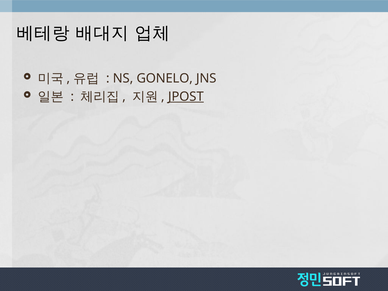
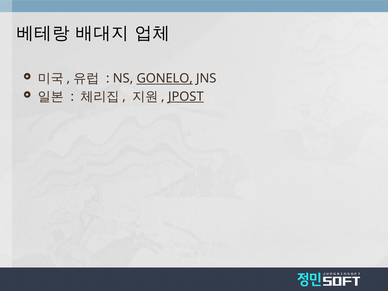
GONELO underline: none -> present
